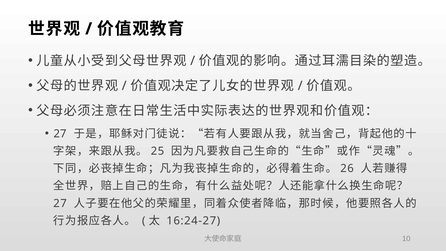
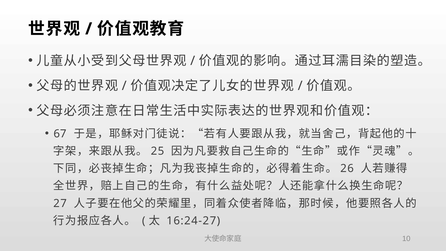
27 at (60, 134): 27 -> 67
